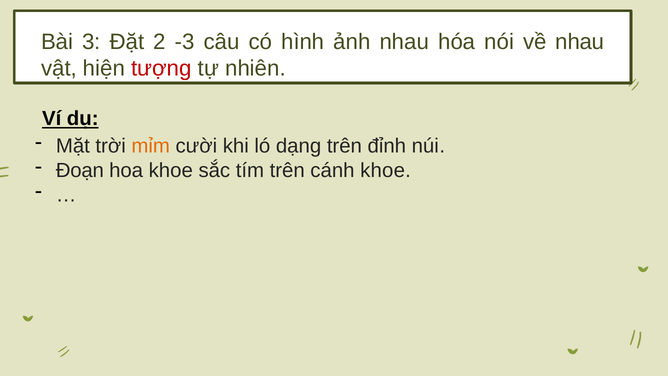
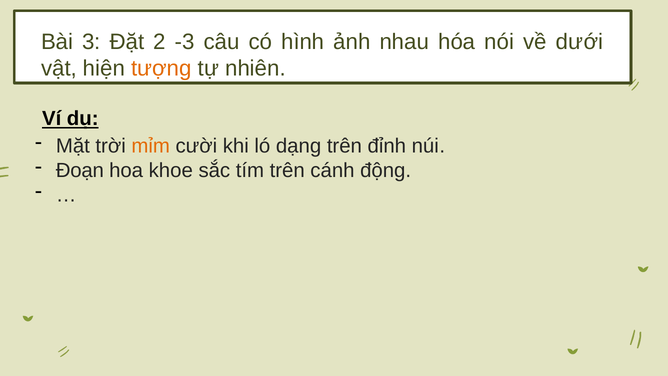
về nhau: nhau -> dưới
tượng colour: red -> orange
cánh khoe: khoe -> động
